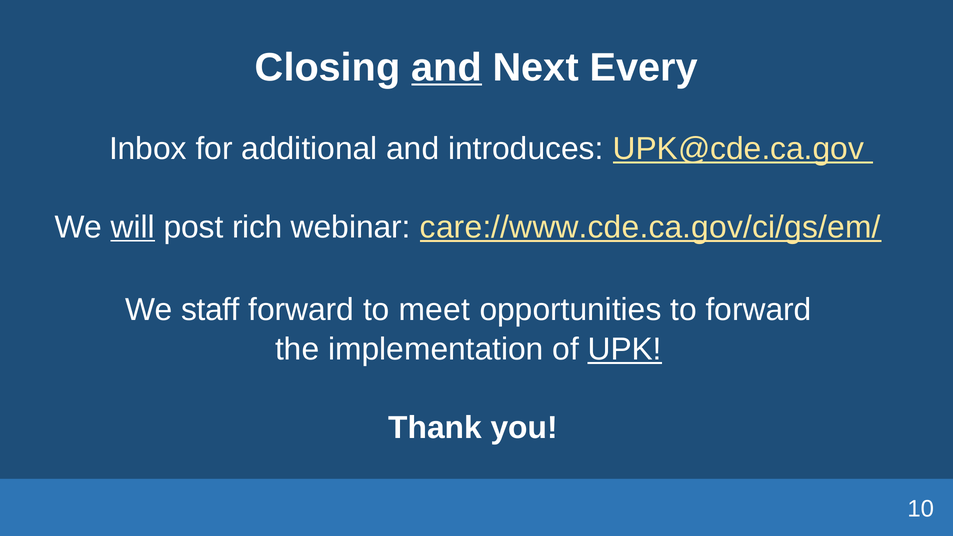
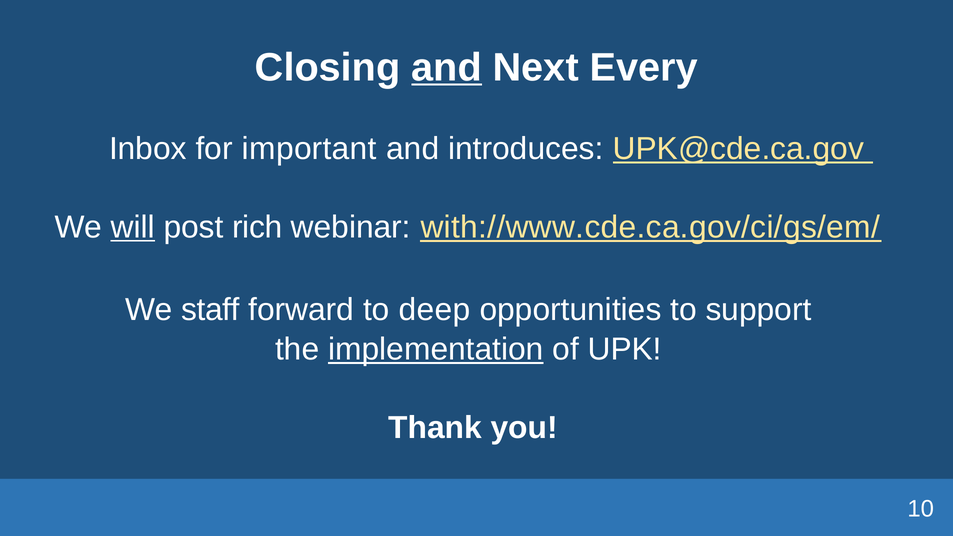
additional: additional -> important
care://www.cde.ca.gov/ci/gs/em/: care://www.cde.ca.gov/ci/gs/em/ -> with://www.cde.ca.gov/ci/gs/em/
meet: meet -> deep
to forward: forward -> support
implementation underline: none -> present
UPK underline: present -> none
